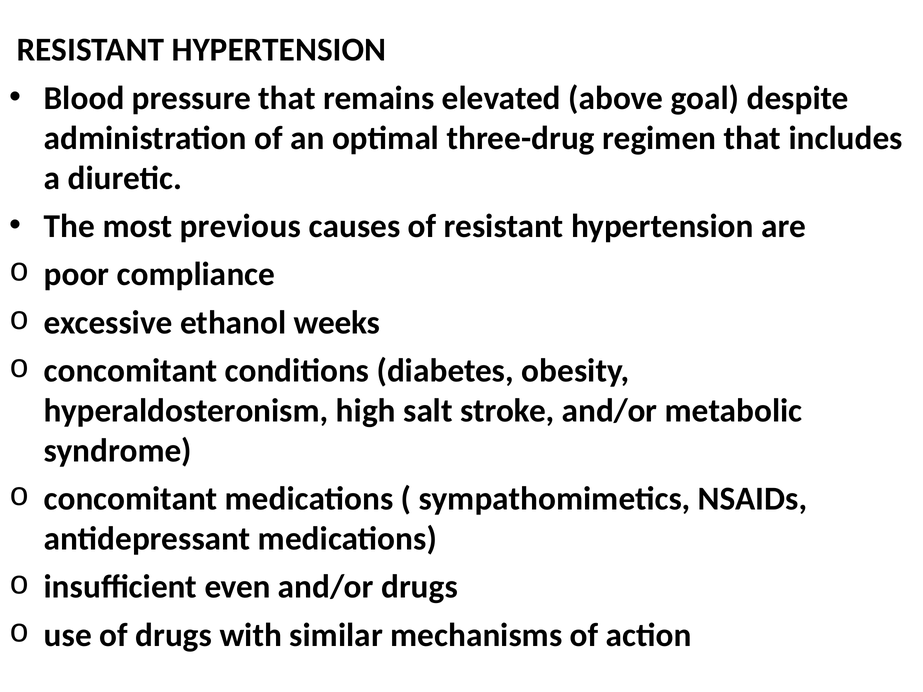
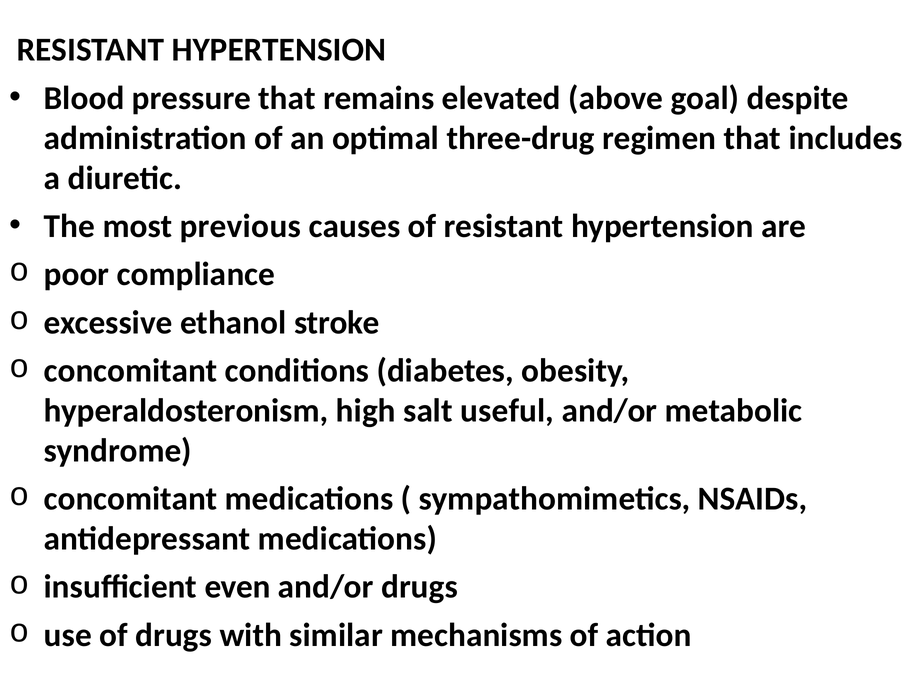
weeks: weeks -> stroke
stroke: stroke -> useful
